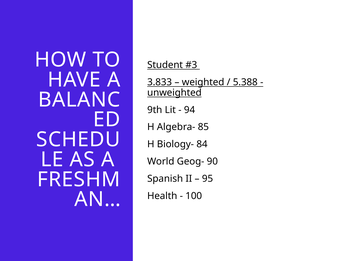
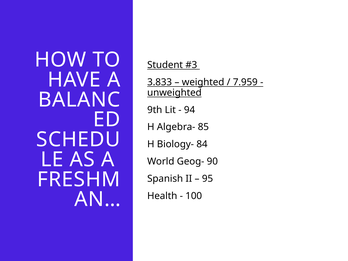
5.388: 5.388 -> 7.959
